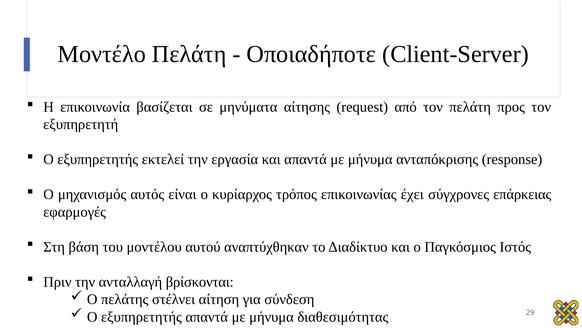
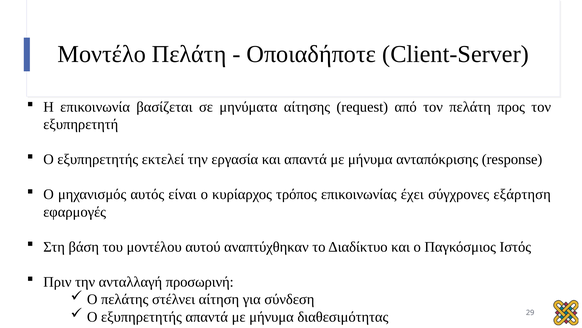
επάρκειας: επάρκειας -> εξάρτηση
βρίσκονται: βρίσκονται -> προσωρινή
